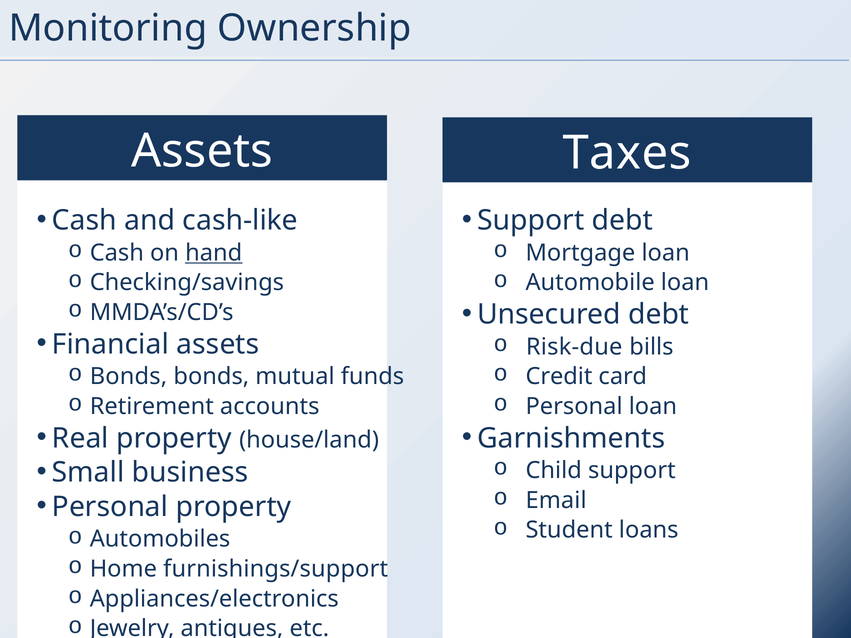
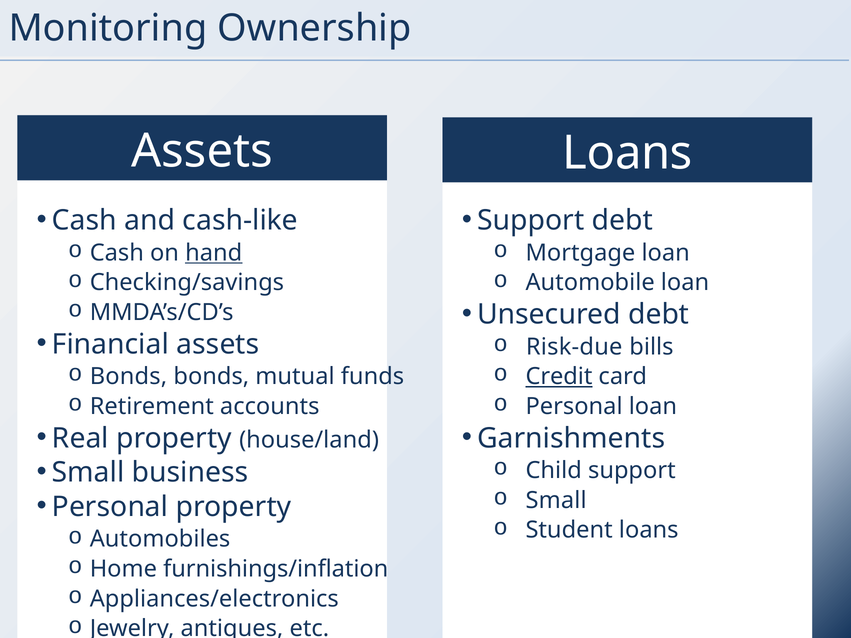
Assets Taxes: Taxes -> Loans
Credit underline: none -> present
Email at (556, 501): Email -> Small
furnishings/support: furnishings/support -> furnishings/inflation
